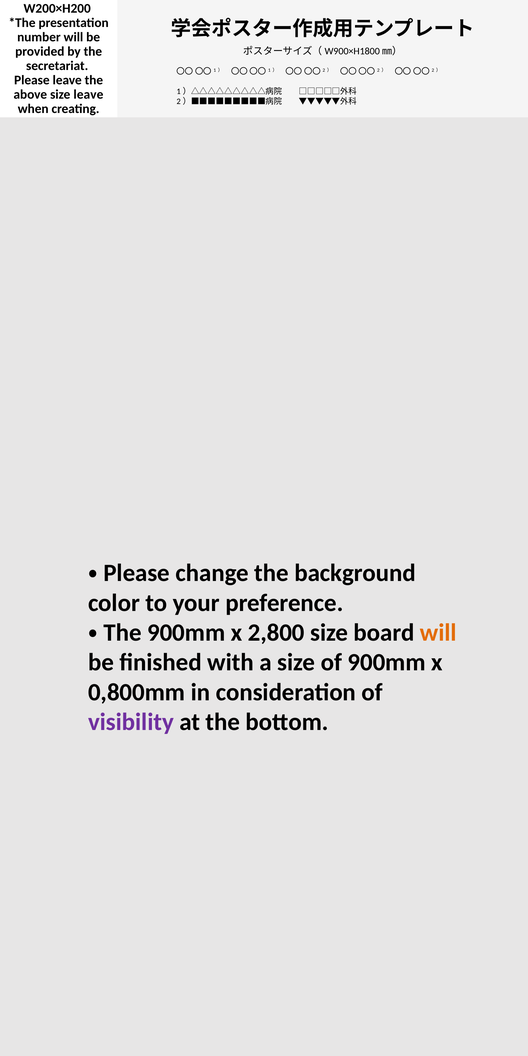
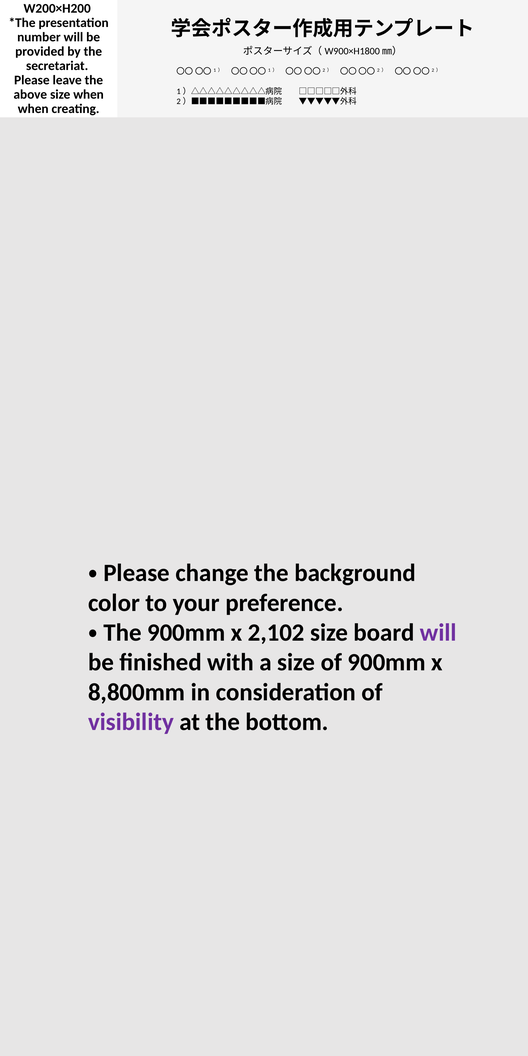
size leave: leave -> when
2,800: 2,800 -> 2,102
will at (438, 633) colour: orange -> purple
0,800mm: 0,800mm -> 8,800mm
